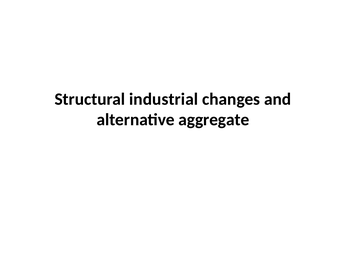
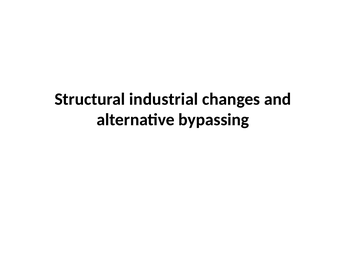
aggregate: aggregate -> bypassing
